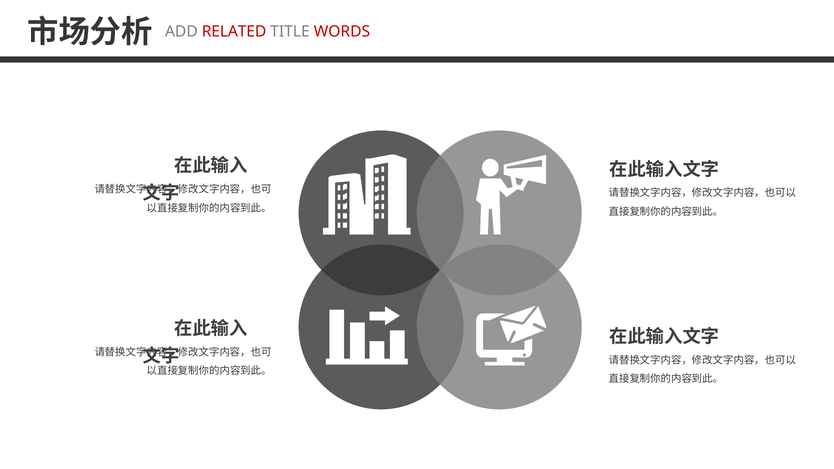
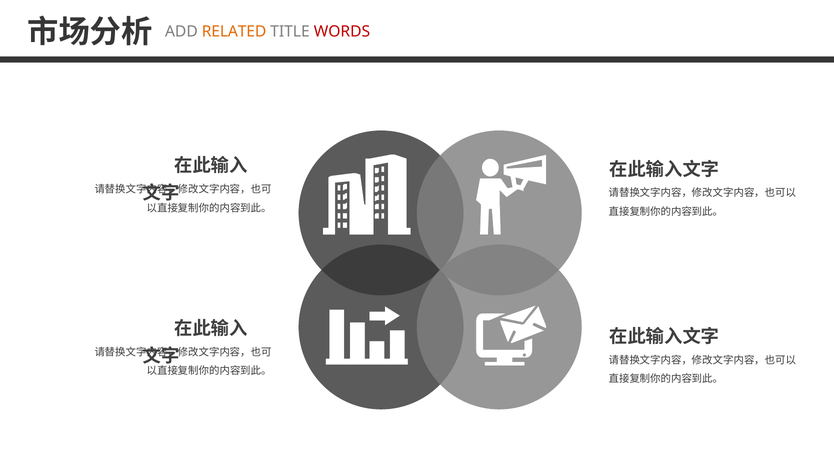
RELATED colour: red -> orange
